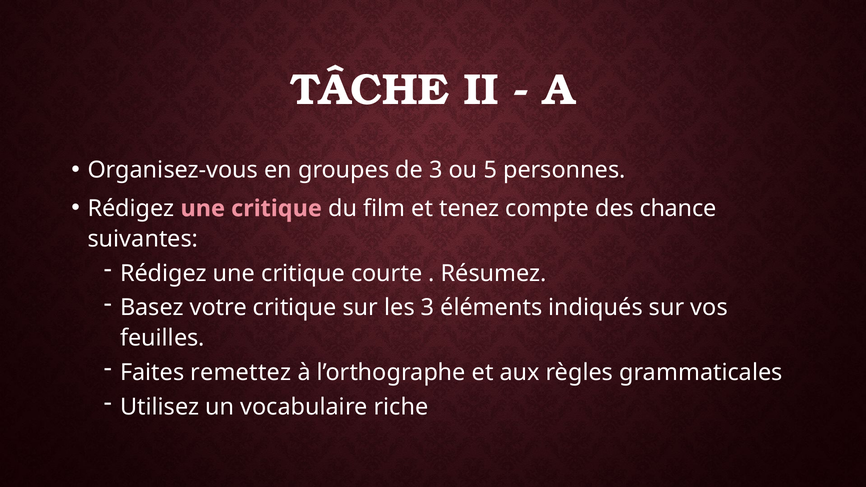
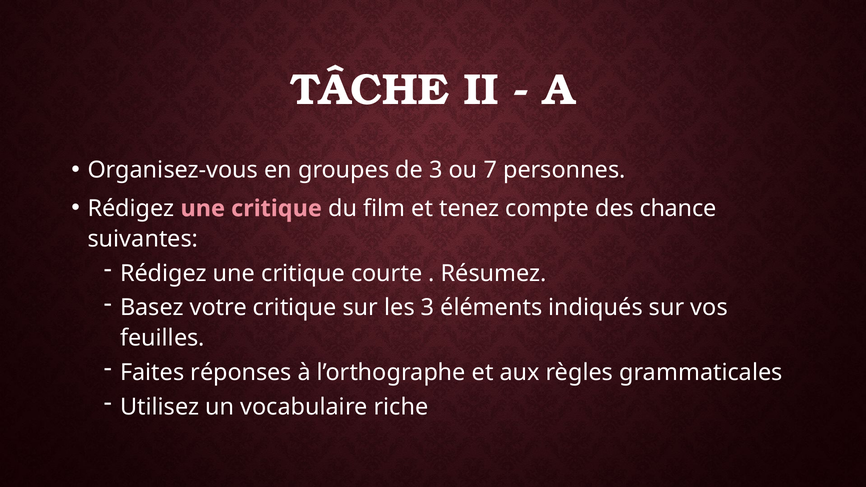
5: 5 -> 7
remettez: remettez -> réponses
